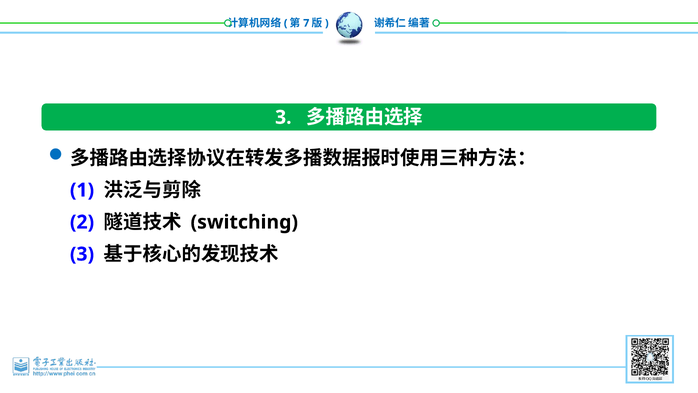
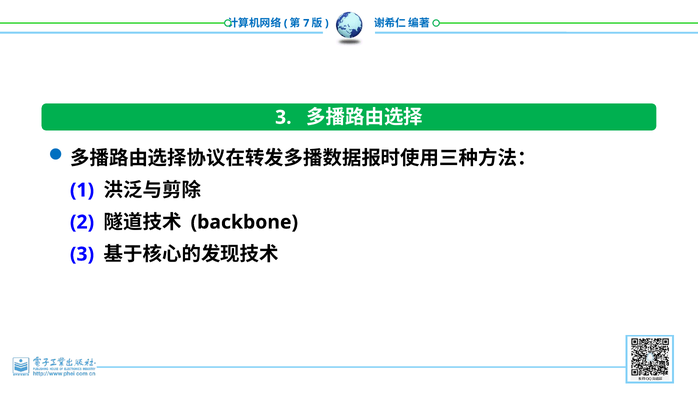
switching: switching -> backbone
